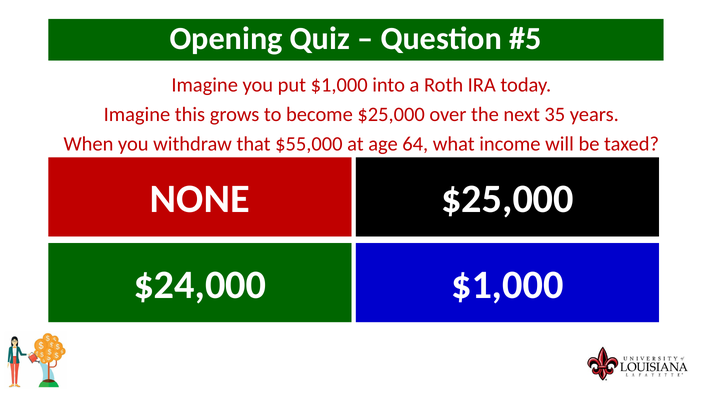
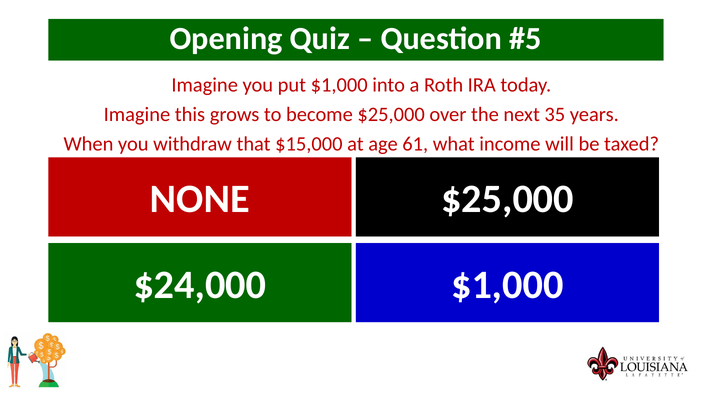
$55,000: $55,000 -> $15,000
64: 64 -> 61
